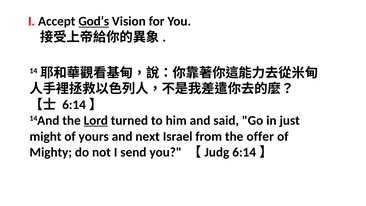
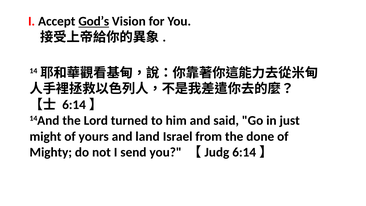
Lord underline: present -> none
next: next -> land
offer: offer -> done
